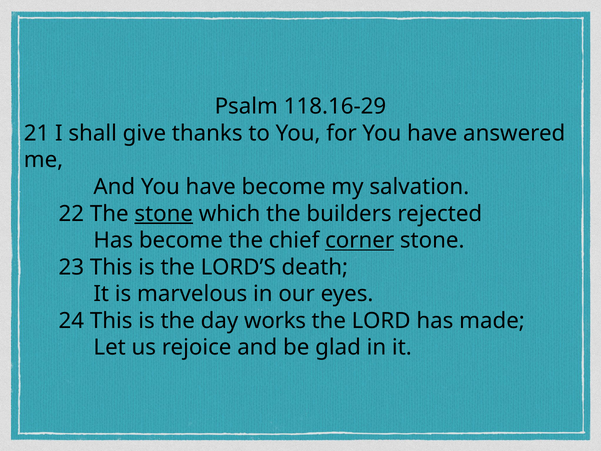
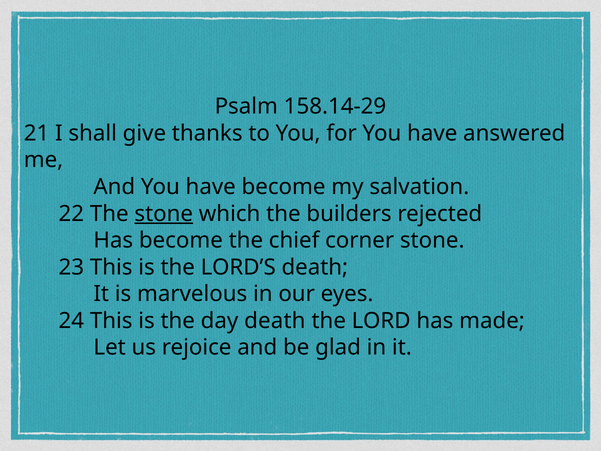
118.16-29: 118.16-29 -> 158.14-29
corner underline: present -> none
day works: works -> death
